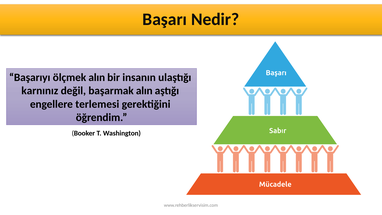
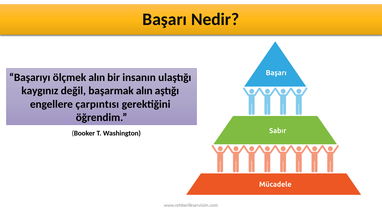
karnınız: karnınız -> kaygınız
terlemesi: terlemesi -> çarpıntısı
